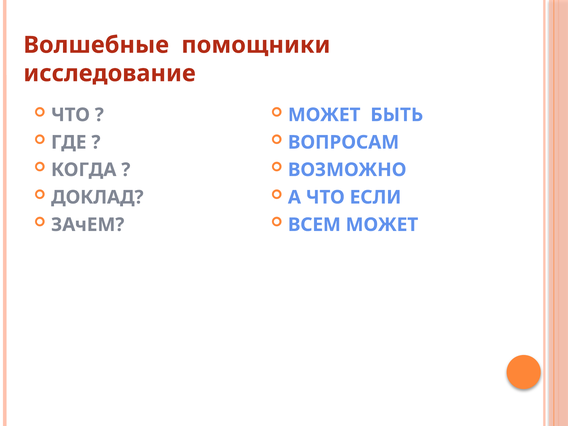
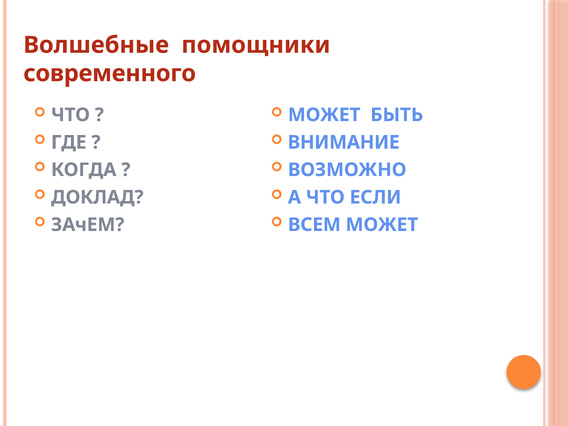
исследование: исследование -> современного
ВОПРОСАМ: ВОПРОСАМ -> ВНИМАНИЕ
